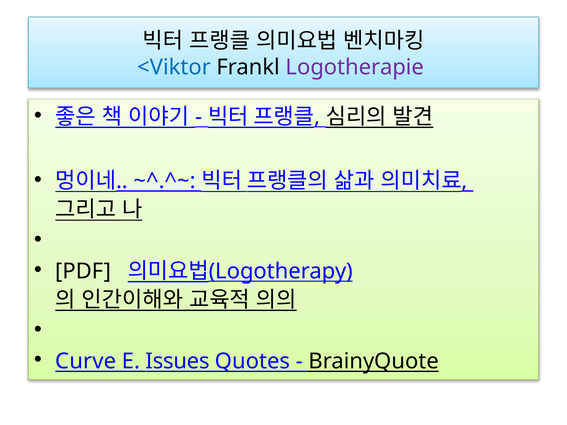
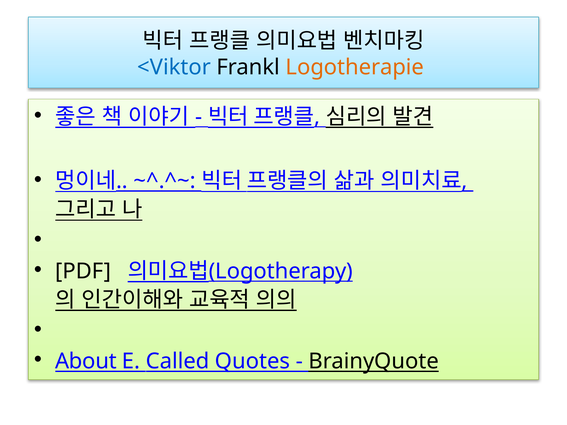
Logotherapie colour: purple -> orange
Curve: Curve -> About
Issues: Issues -> Called
